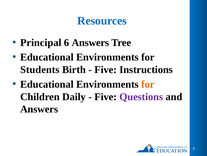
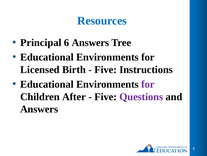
Students: Students -> Licensed
for at (148, 84) colour: orange -> purple
Daily: Daily -> After
